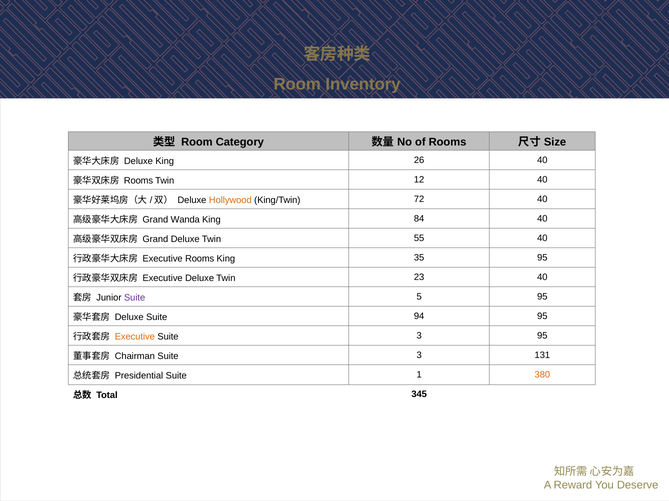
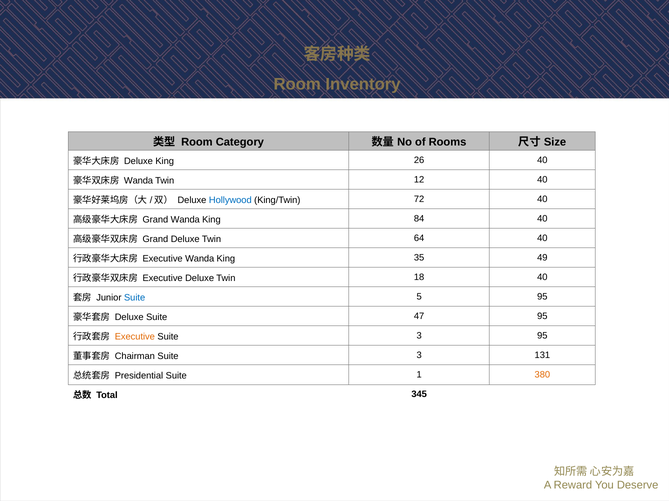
Rooms at (138, 181): Rooms -> Wanda
Hollywood colour: orange -> blue
55: 55 -> 64
Executive Rooms: Rooms -> Wanda
35 95: 95 -> 49
23: 23 -> 18
Suite at (135, 298) colour: purple -> blue
94: 94 -> 47
